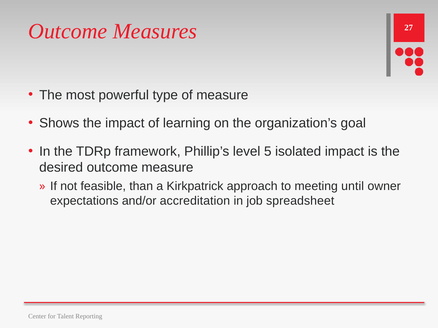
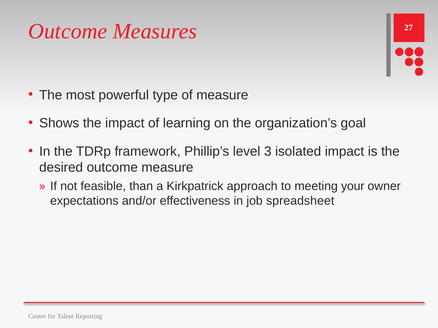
5: 5 -> 3
until: until -> your
accreditation: accreditation -> effectiveness
